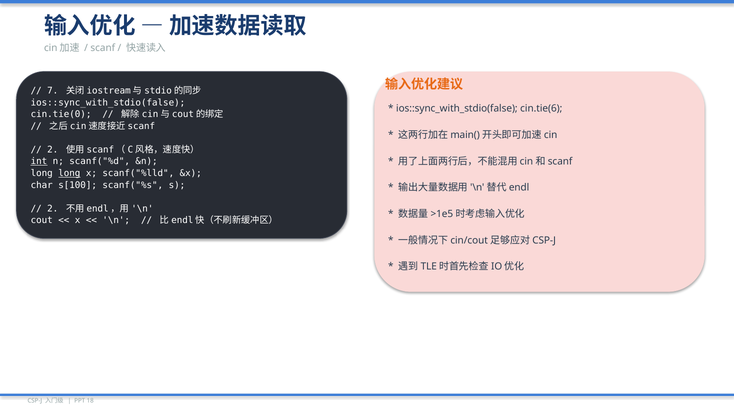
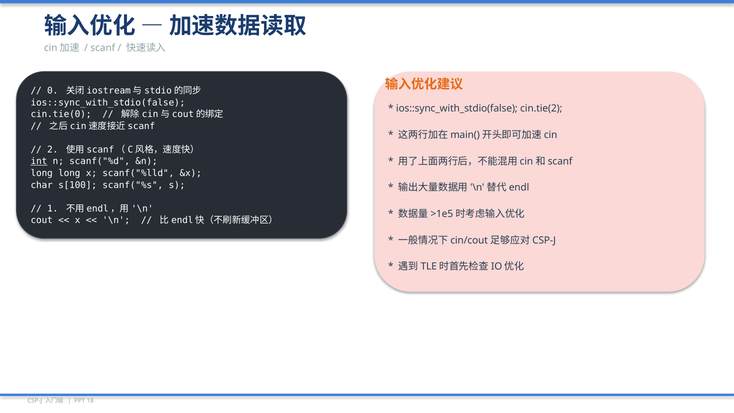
7: 7 -> 0
cin.tie(6: cin.tie(6 -> cin.tie(2
long at (69, 173) underline: present -> none
2 at (53, 208): 2 -> 1
